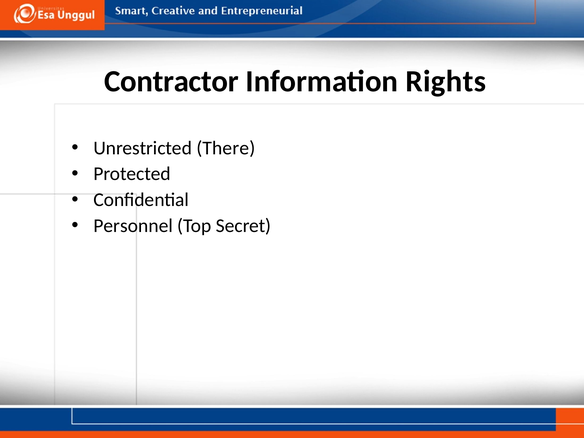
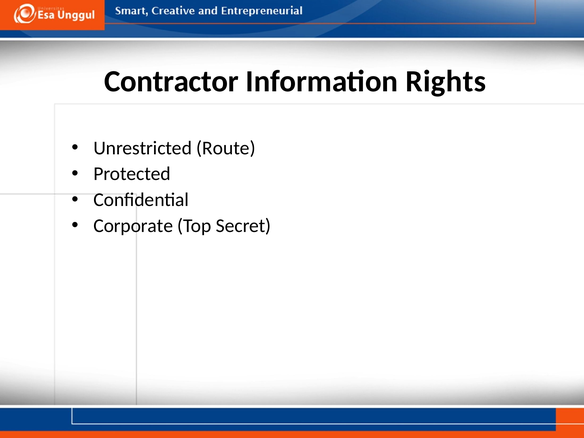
There: There -> Route
Personnel: Personnel -> Corporate
